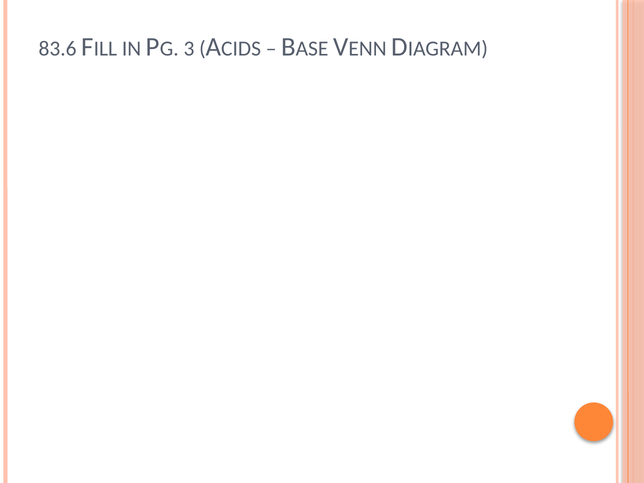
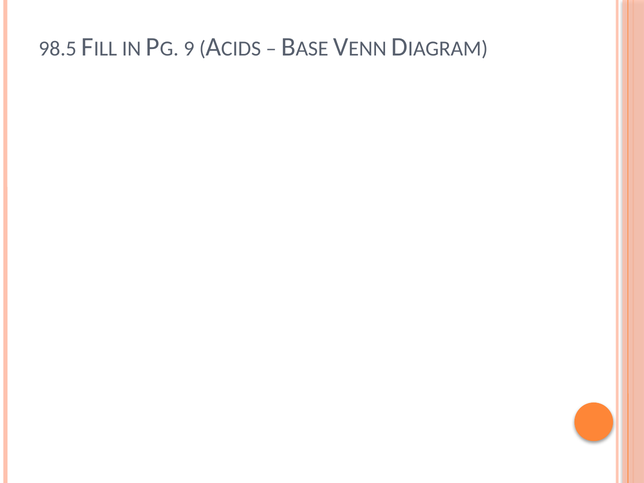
83.6: 83.6 -> 98.5
3: 3 -> 9
